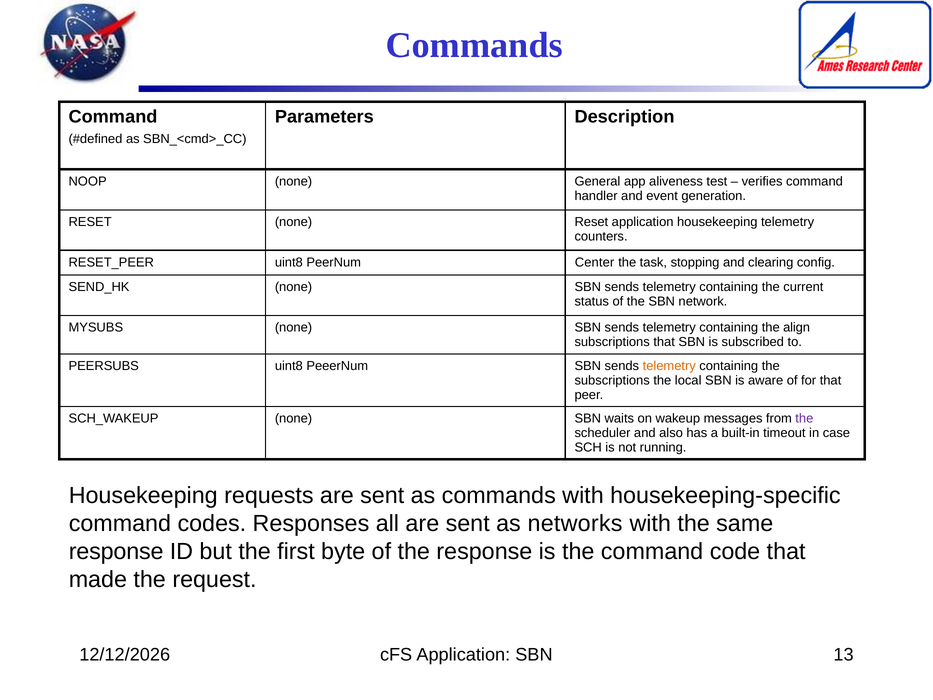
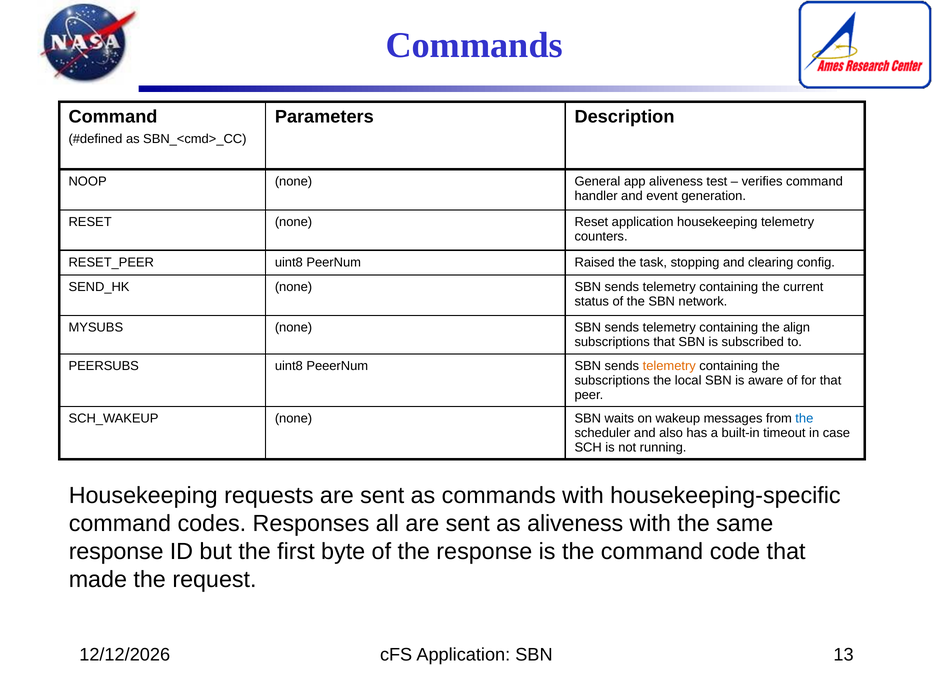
Center: Center -> Raised
the at (804, 418) colour: purple -> blue
as networks: networks -> aliveness
